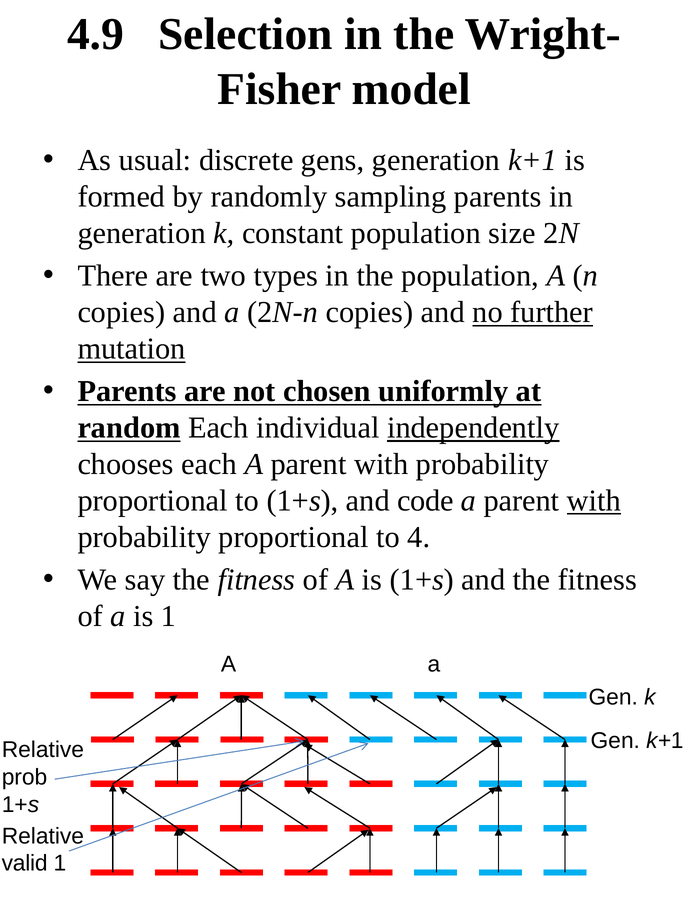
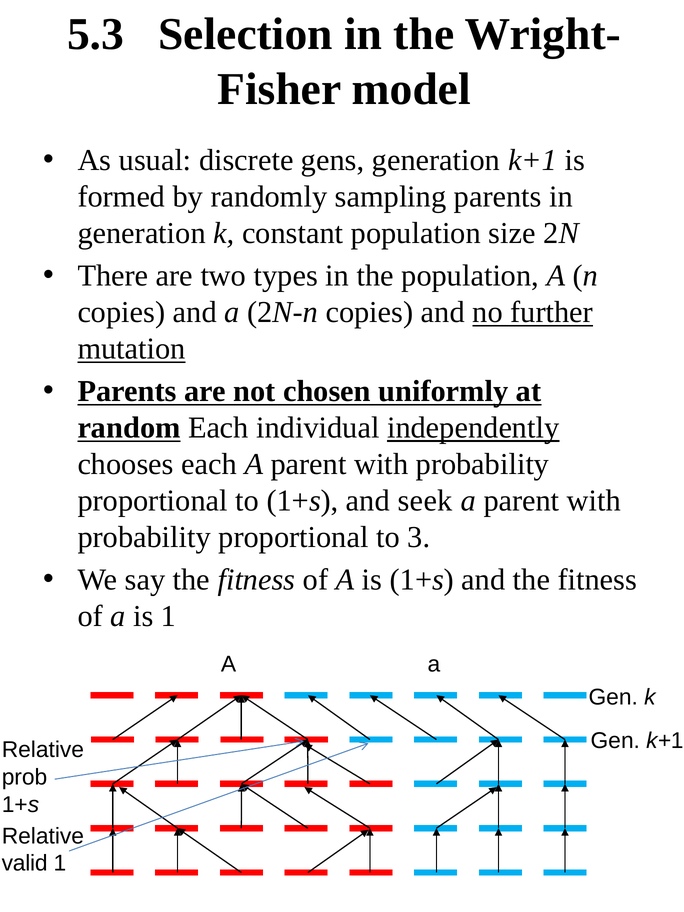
4.9: 4.9 -> 5.3
code: code -> seek
with at (594, 501) underline: present -> none
4: 4 -> 3
